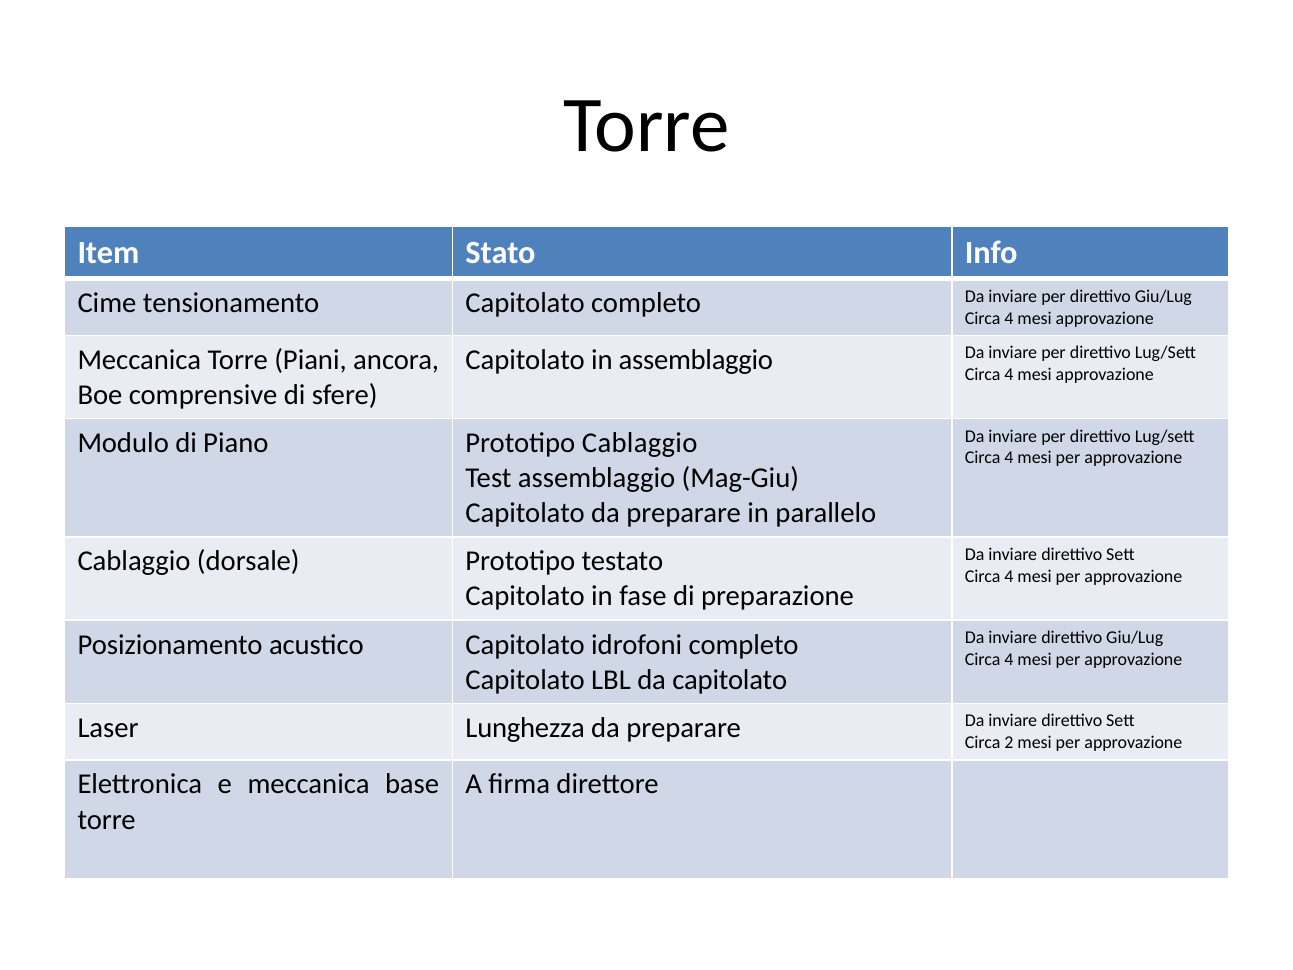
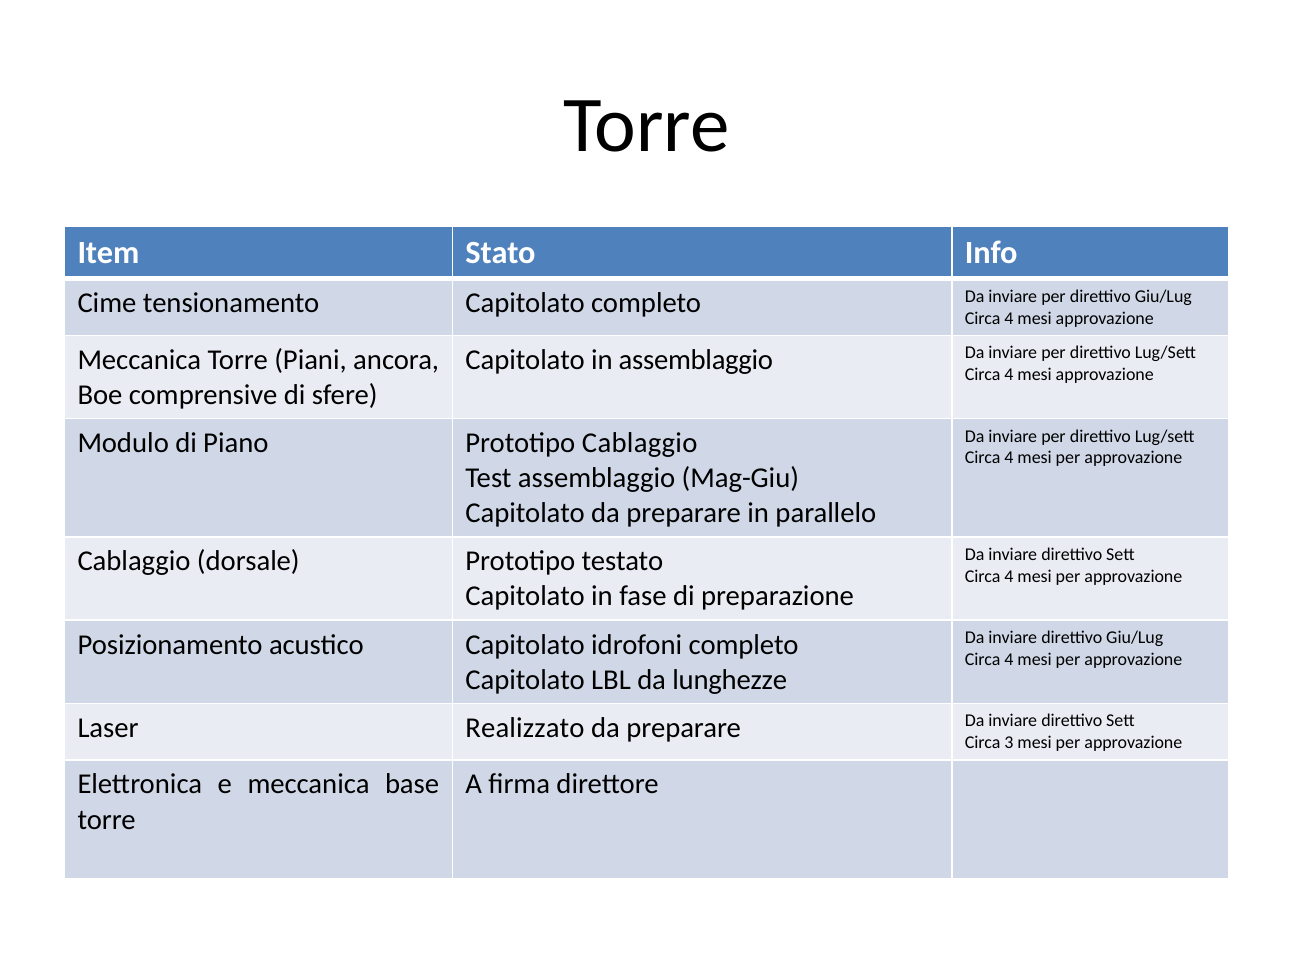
da capitolato: capitolato -> lunghezze
Lunghezza: Lunghezza -> Realizzato
2: 2 -> 3
